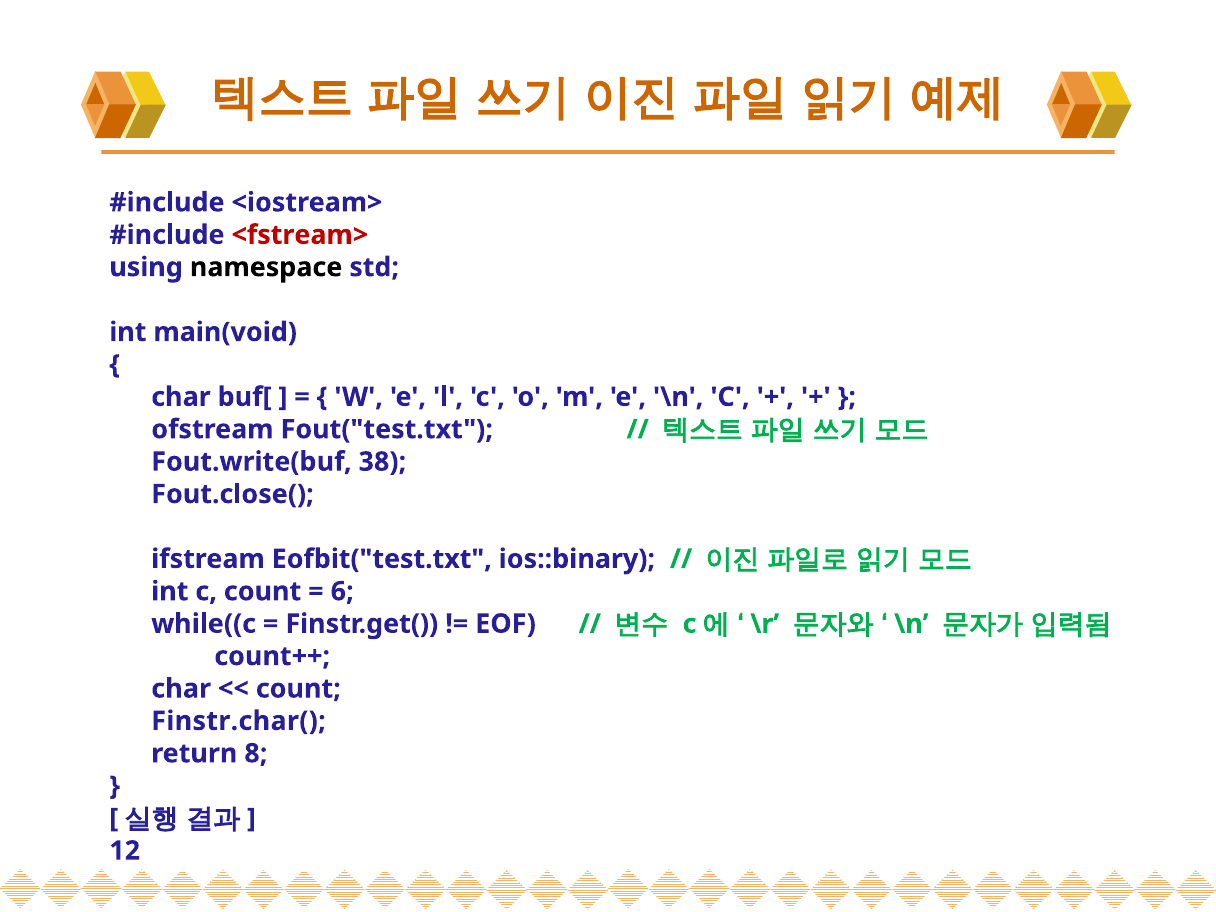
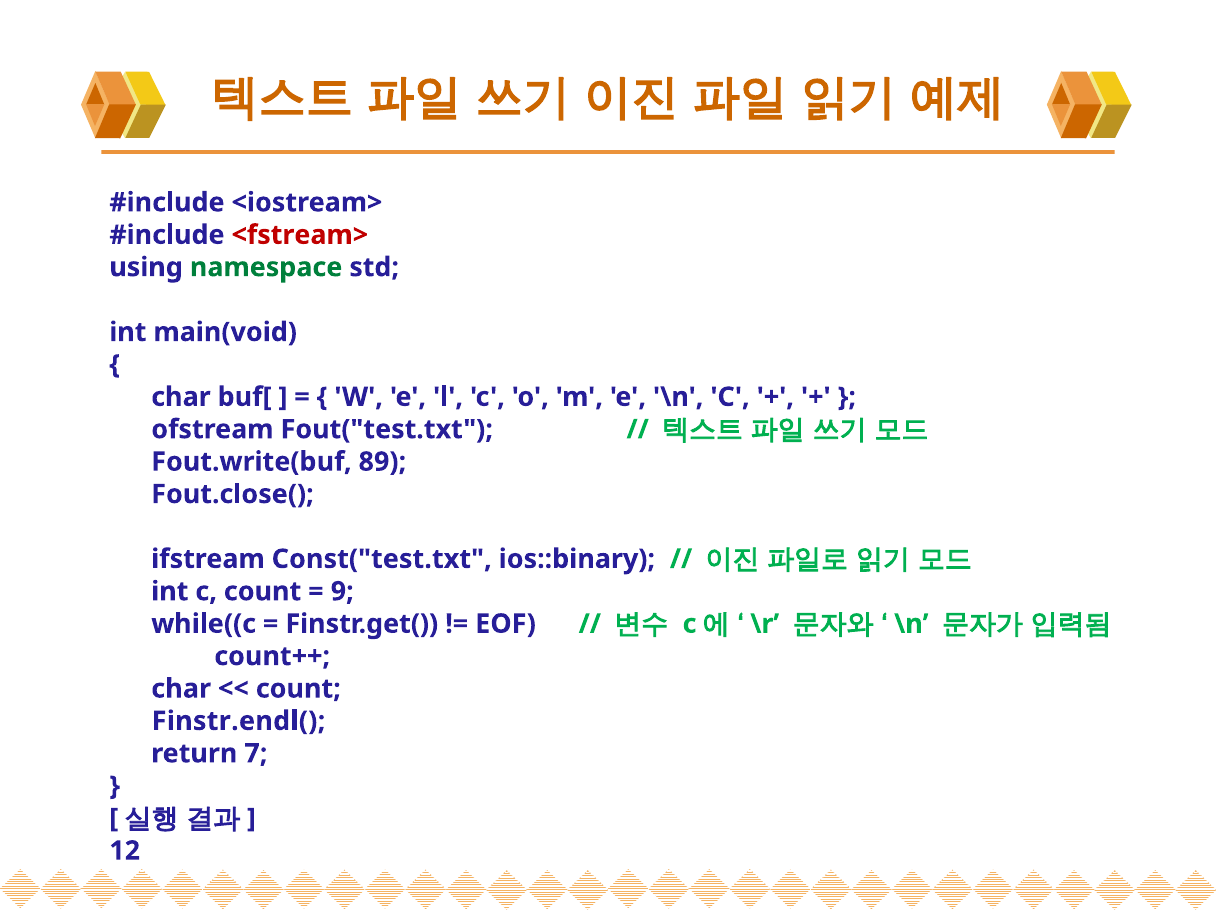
namespace colour: black -> green
38: 38 -> 89
Eofbit("test.txt: Eofbit("test.txt -> Const("test.txt
6: 6 -> 9
Finstr.char(: Finstr.char( -> Finstr.endl(
8: 8 -> 7
